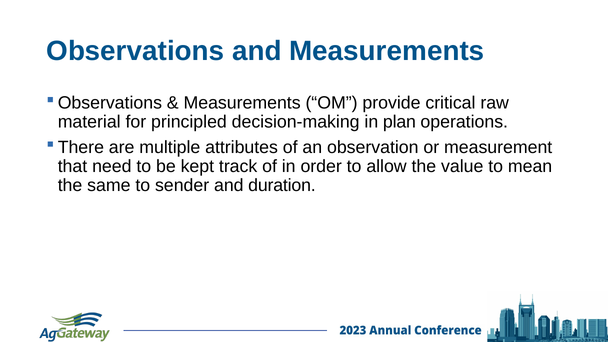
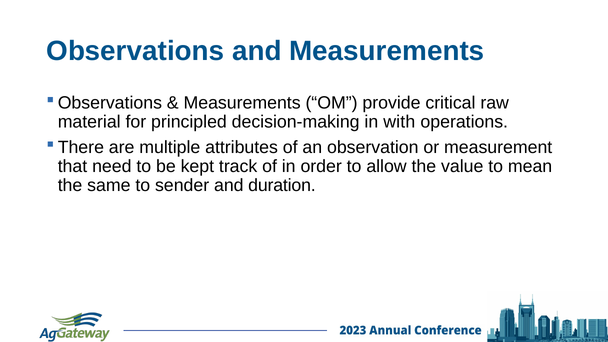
plan: plan -> with
